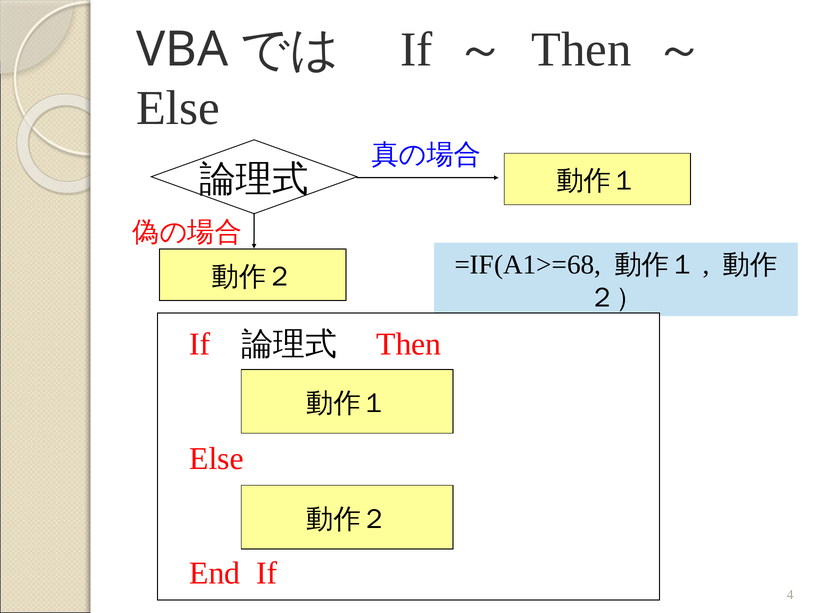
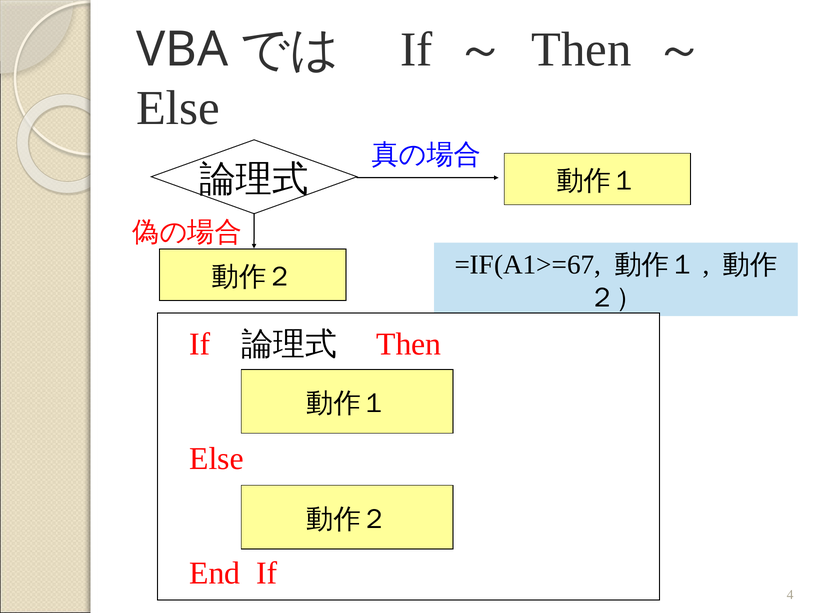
=IF(A1>=68: =IF(A1>=68 -> =IF(A1>=67
